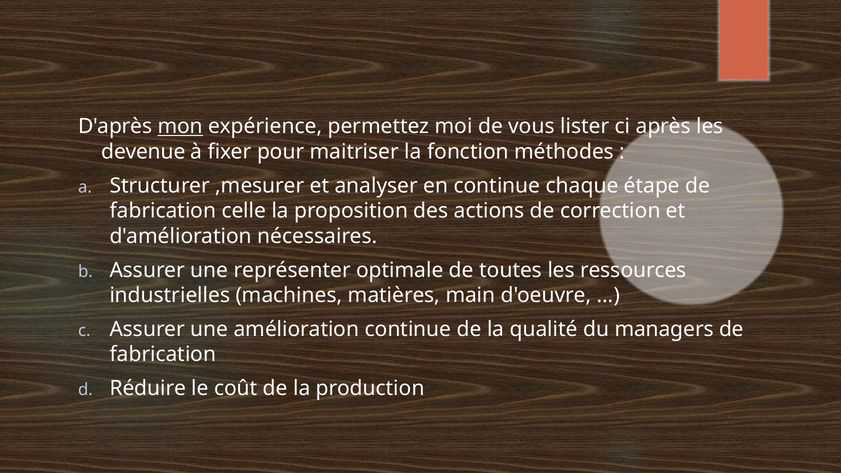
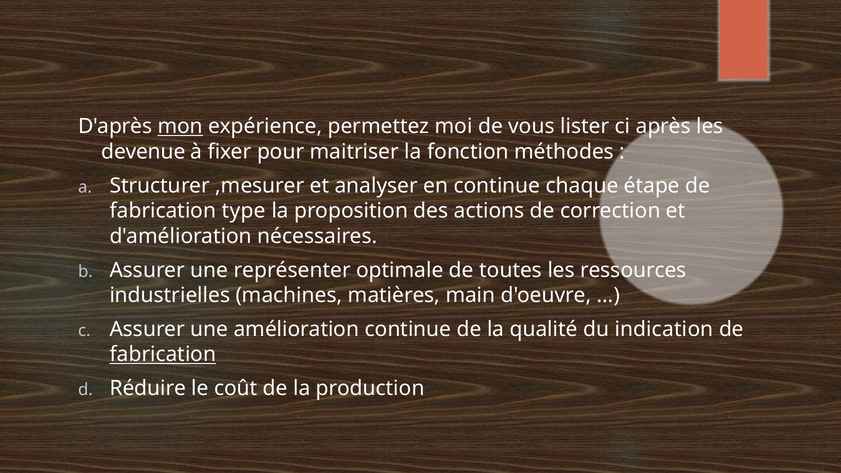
celle: celle -> type
managers: managers -> indication
fabrication at (163, 355) underline: none -> present
